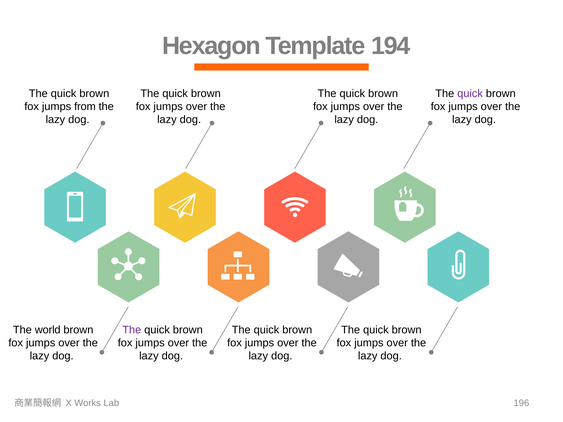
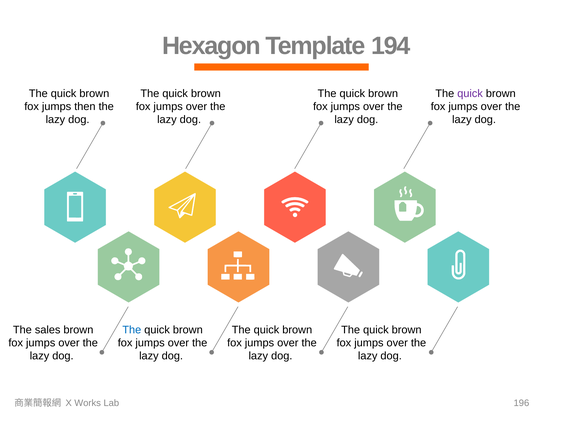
from: from -> then
world: world -> sales
The at (132, 330) colour: purple -> blue
